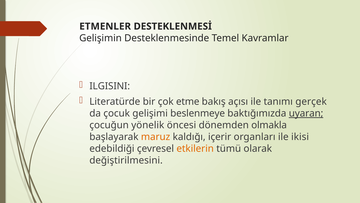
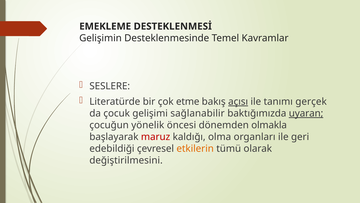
ETMENLER: ETMENLER -> EMEKLEME
ILGISINI: ILGISINI -> SESLERE
açısı underline: none -> present
beslenmeye: beslenmeye -> sağlanabilir
maruz colour: orange -> red
içerir: içerir -> olma
ikisi: ikisi -> geri
